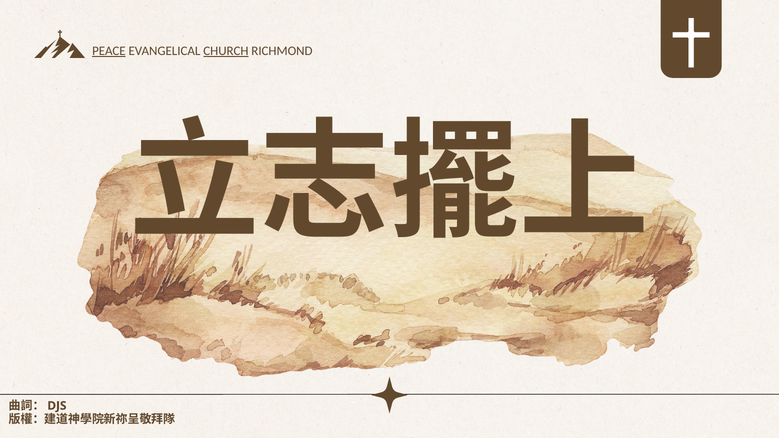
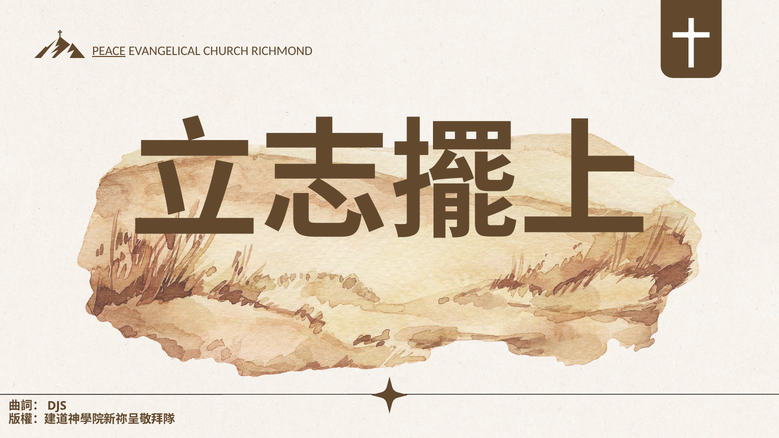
CHURCH underline: present -> none
